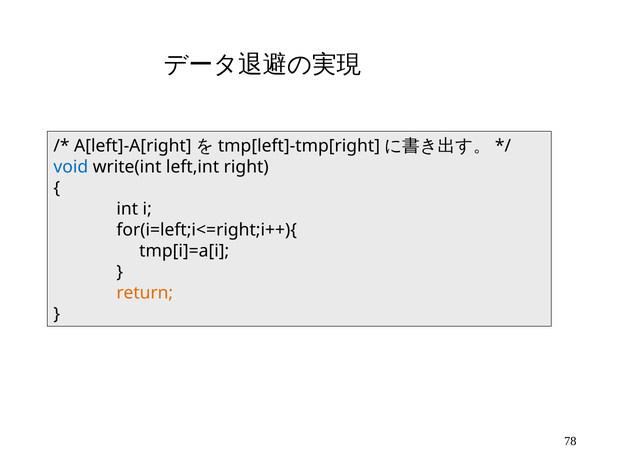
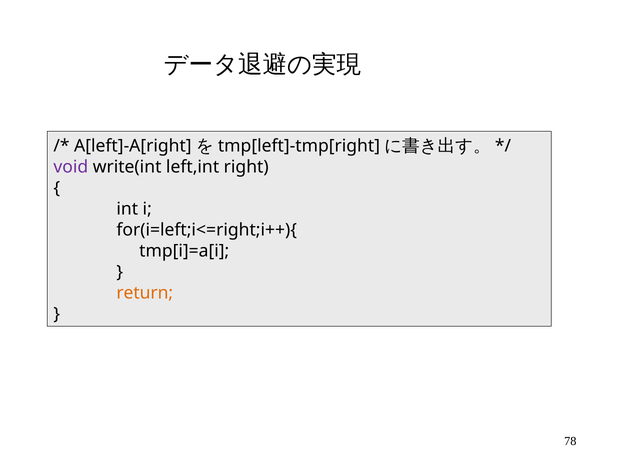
void colour: blue -> purple
